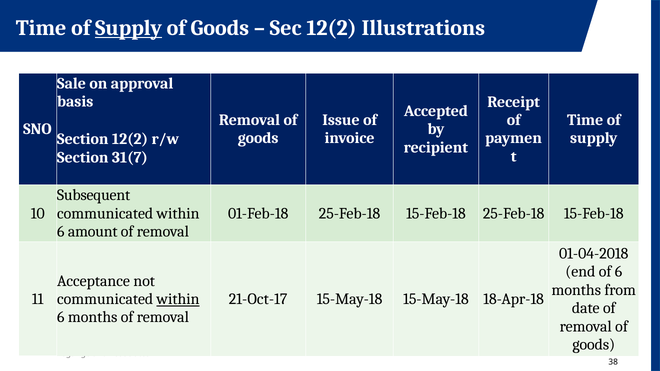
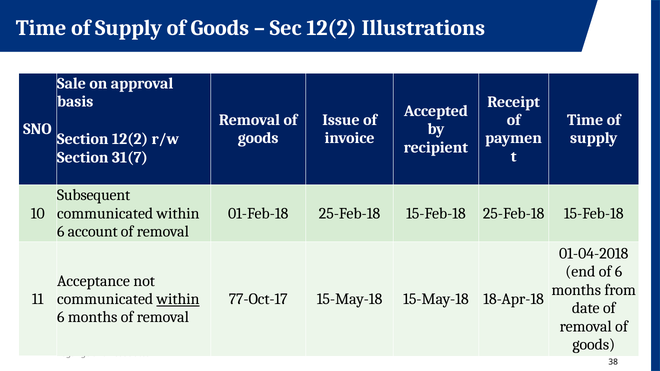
Supply at (129, 28) underline: present -> none
amount: amount -> account
21-Oct-17: 21-Oct-17 -> 77-Oct-17
